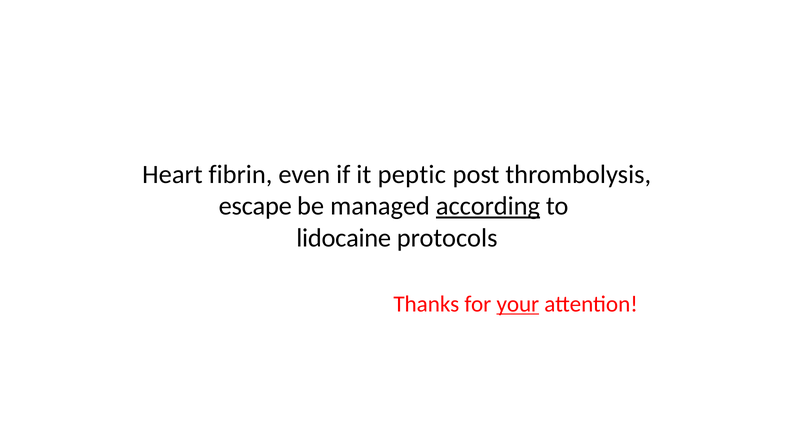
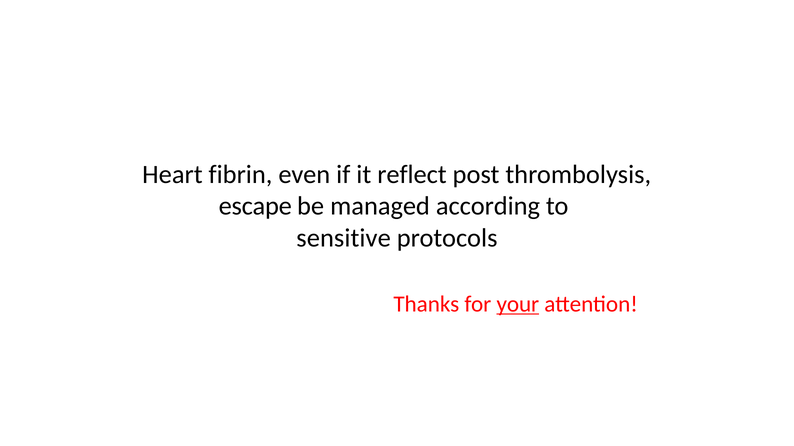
peptic: peptic -> reflect
according underline: present -> none
lidocaine: lidocaine -> sensitive
